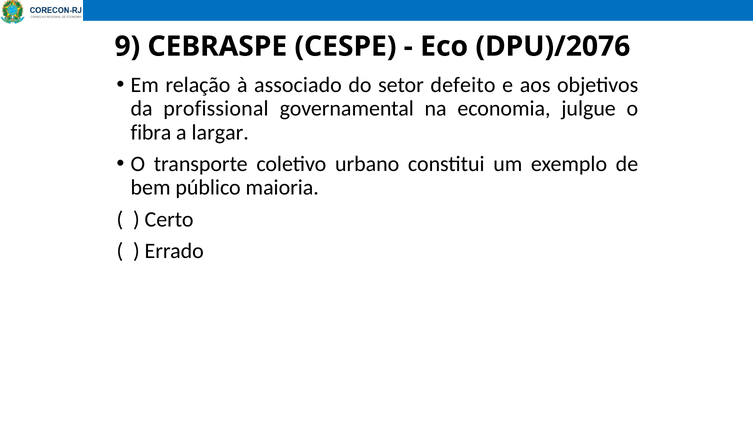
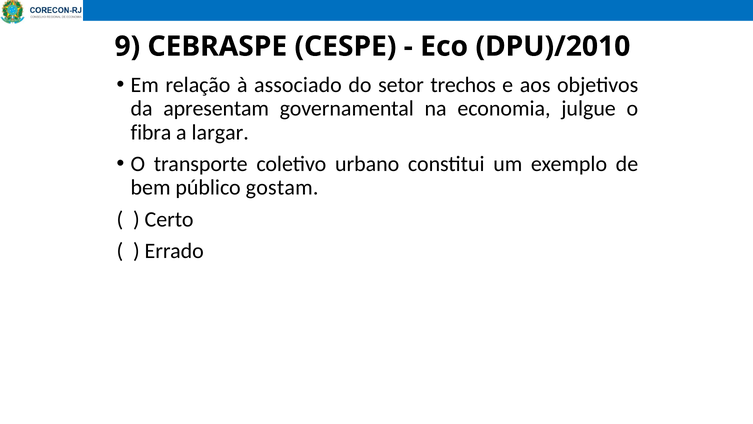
DPU)/2076: DPU)/2076 -> DPU)/2010
defeito: defeito -> trechos
profissional: profissional -> apresentam
maioria: maioria -> gostam
